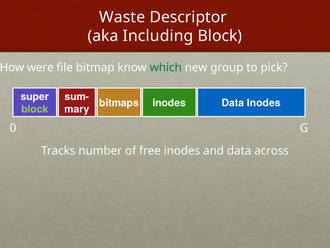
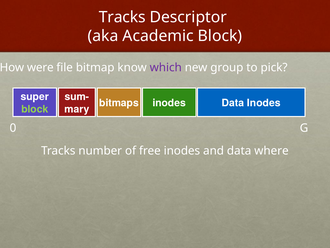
Waste at (122, 17): Waste -> Tracks
Including: Including -> Academic
which colour: green -> purple
across: across -> where
